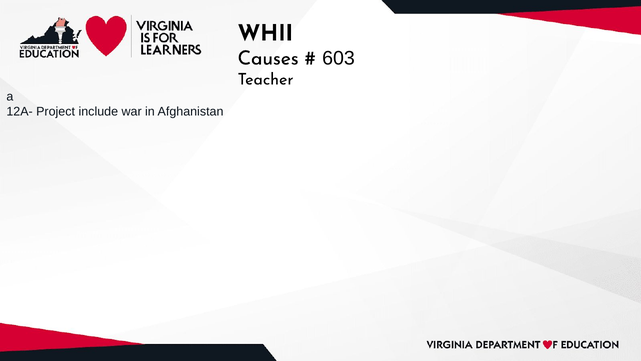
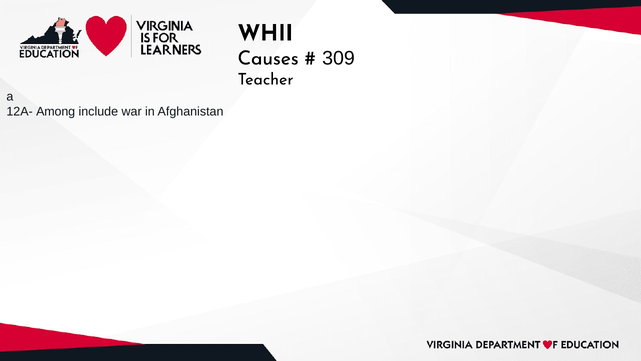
603: 603 -> 309
Project: Project -> Among
